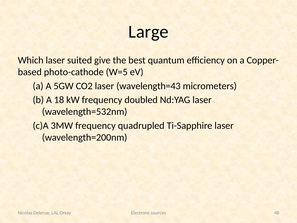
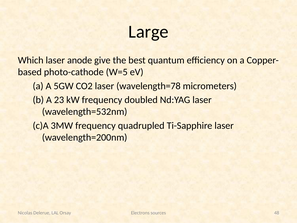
suited: suited -> anode
wavelength=43: wavelength=43 -> wavelength=78
18: 18 -> 23
